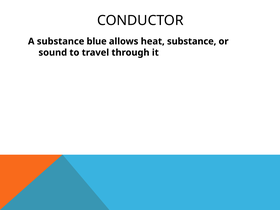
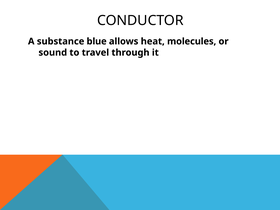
heat substance: substance -> molecules
